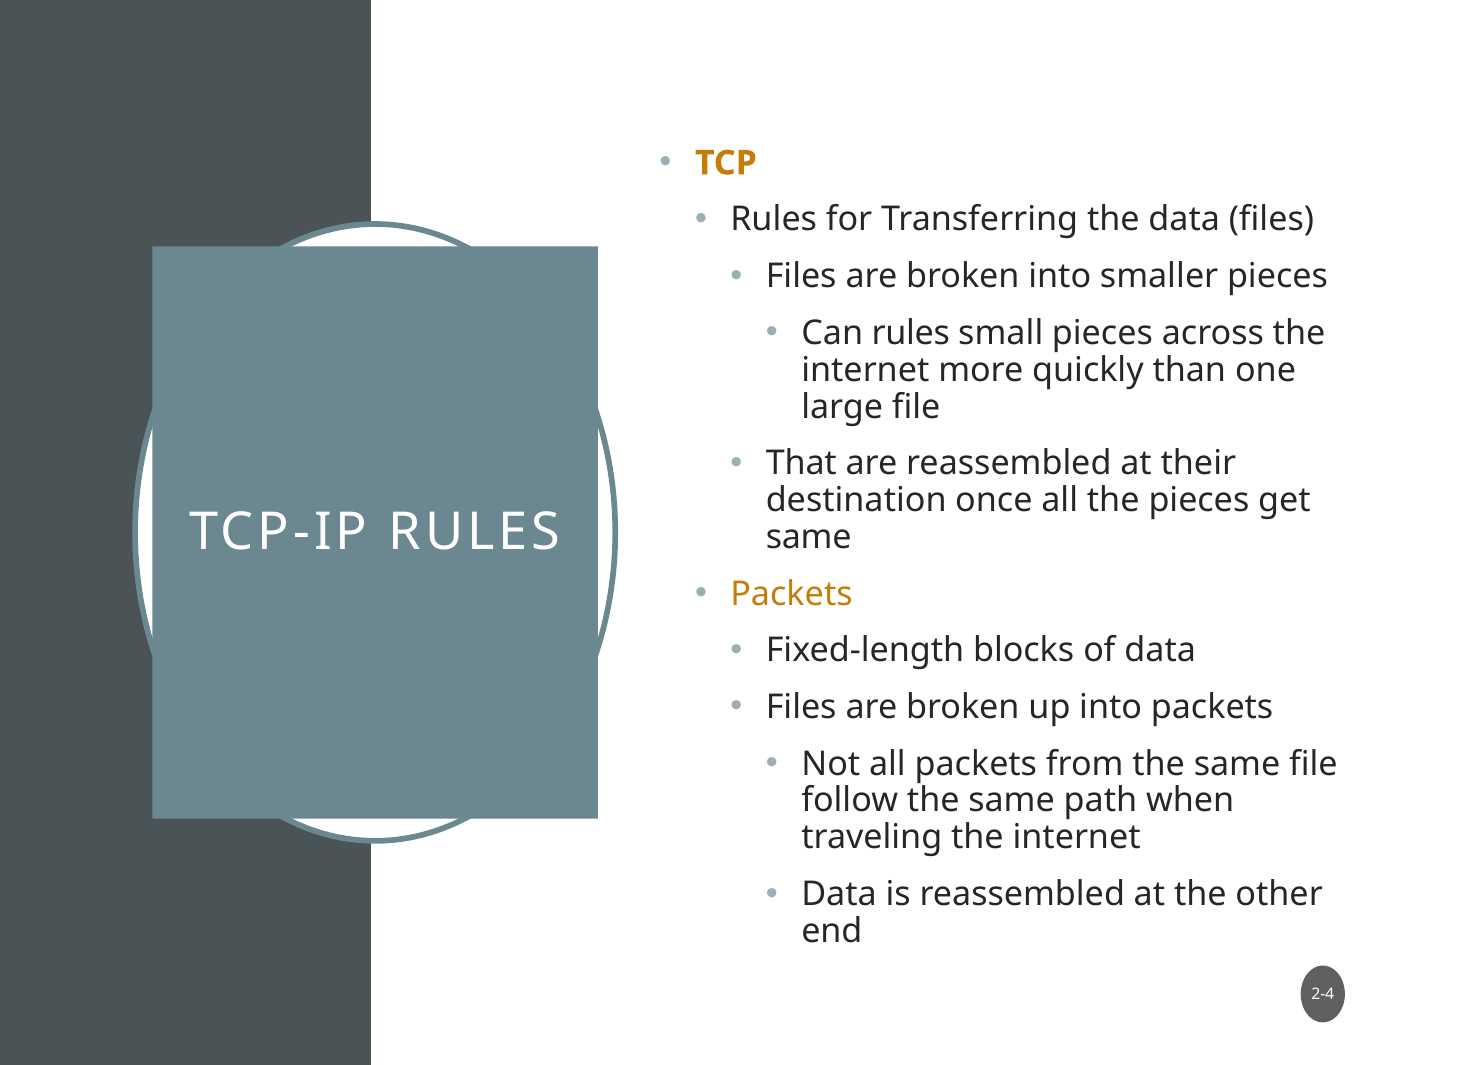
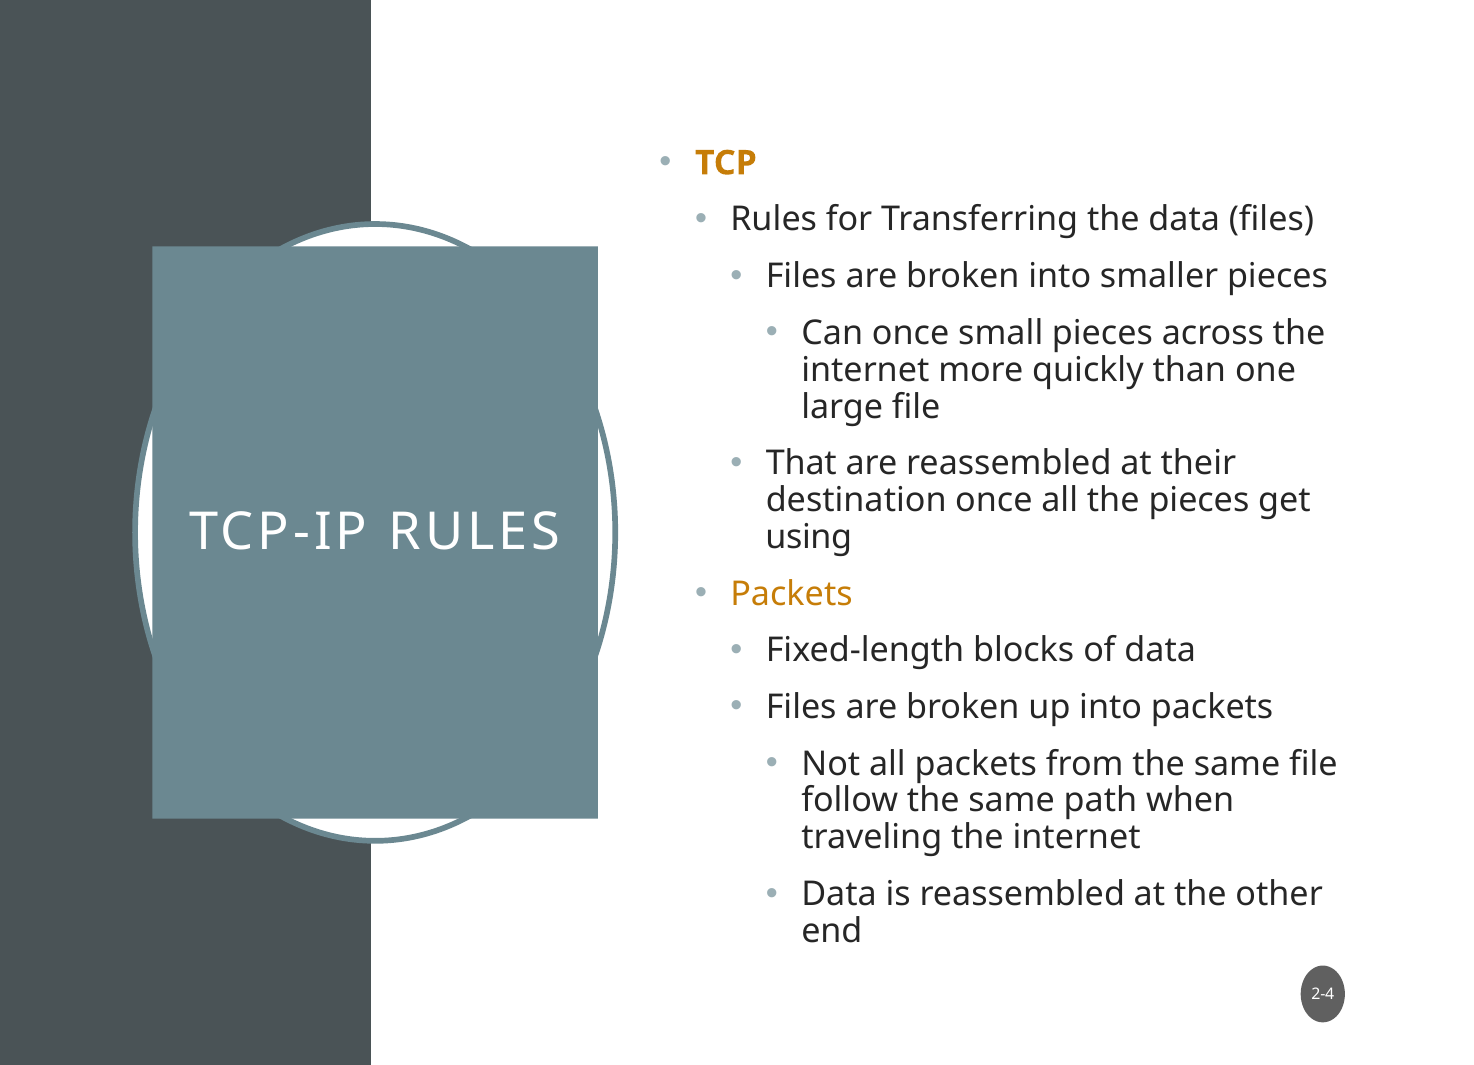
Can rules: rules -> once
same at (809, 537): same -> using
